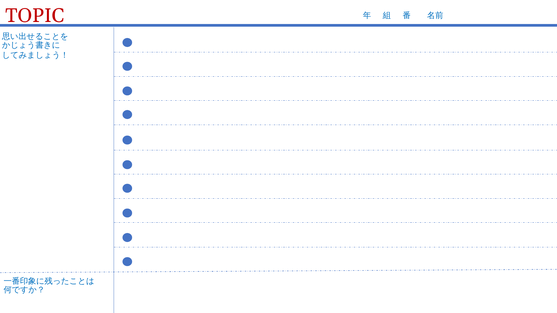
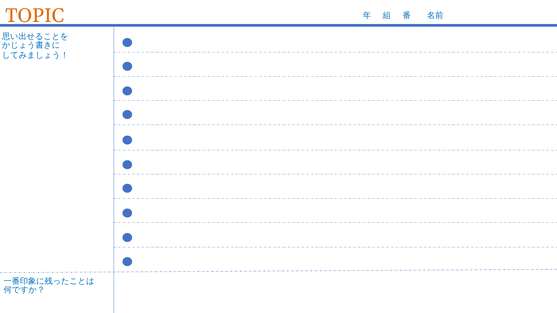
TOPIC colour: red -> orange
